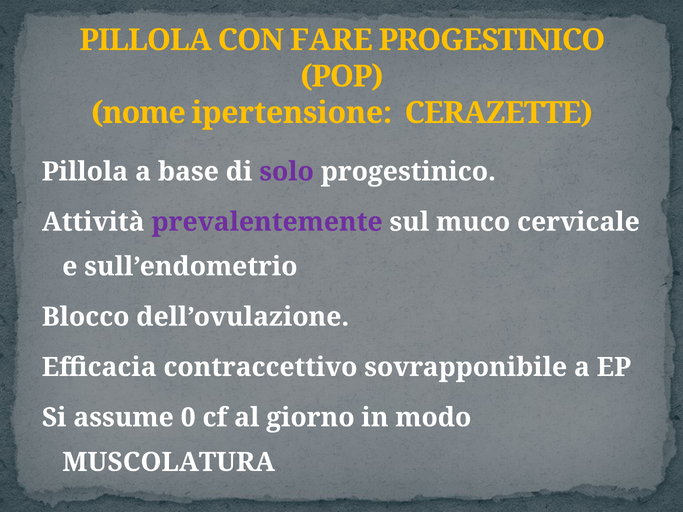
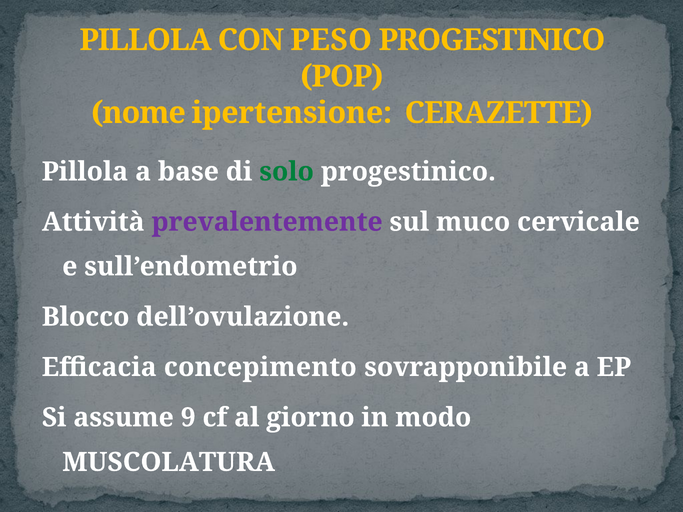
FARE: FARE -> PESO
solo colour: purple -> green
contraccettivo: contraccettivo -> concepimento
0: 0 -> 9
